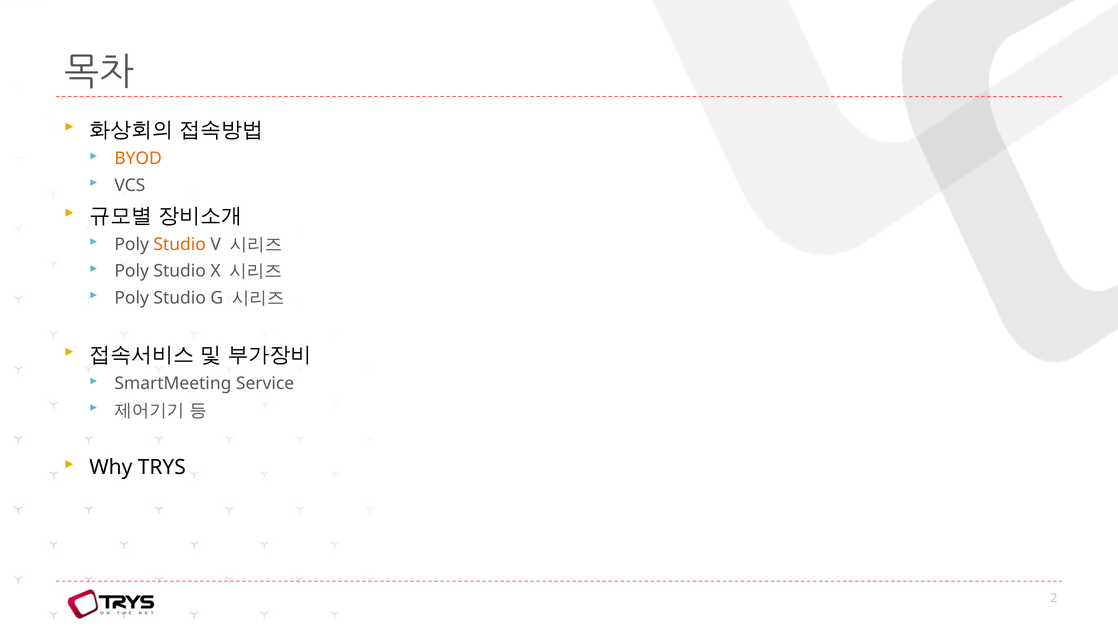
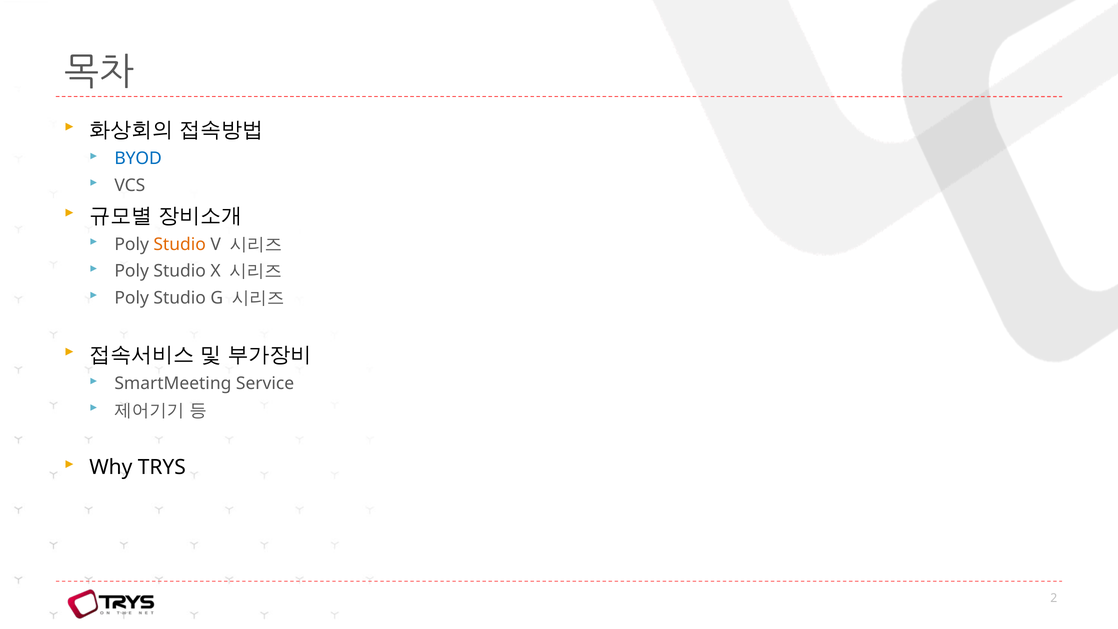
BYOD colour: orange -> blue
